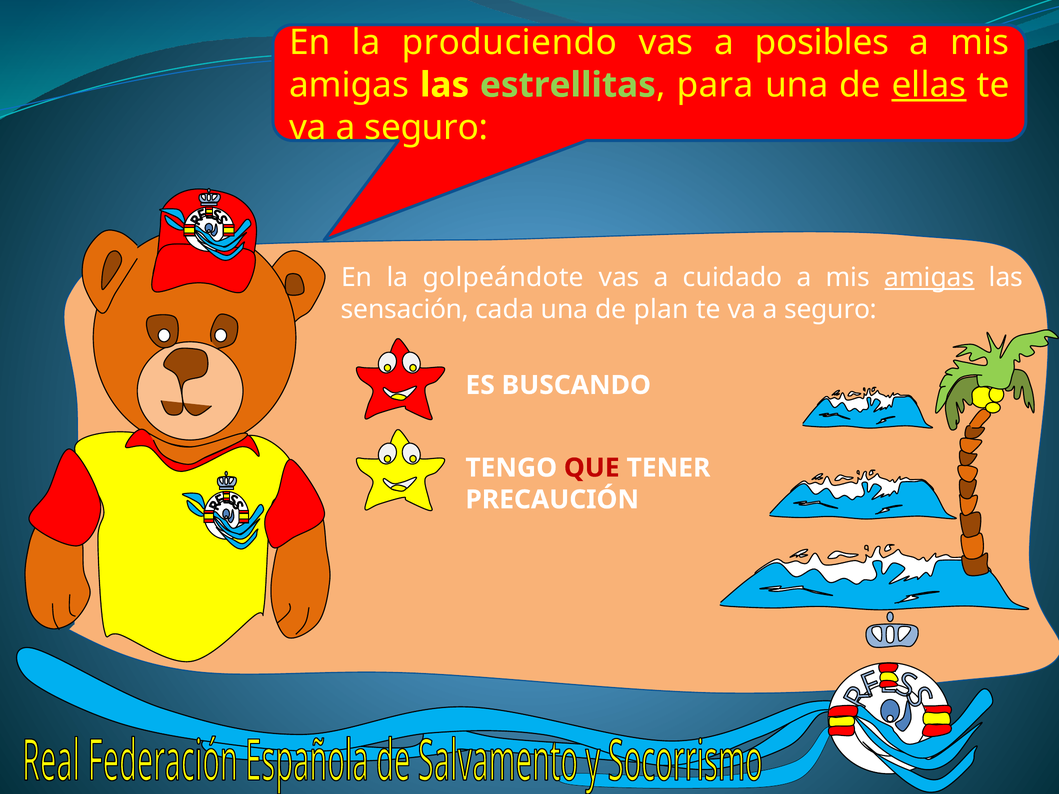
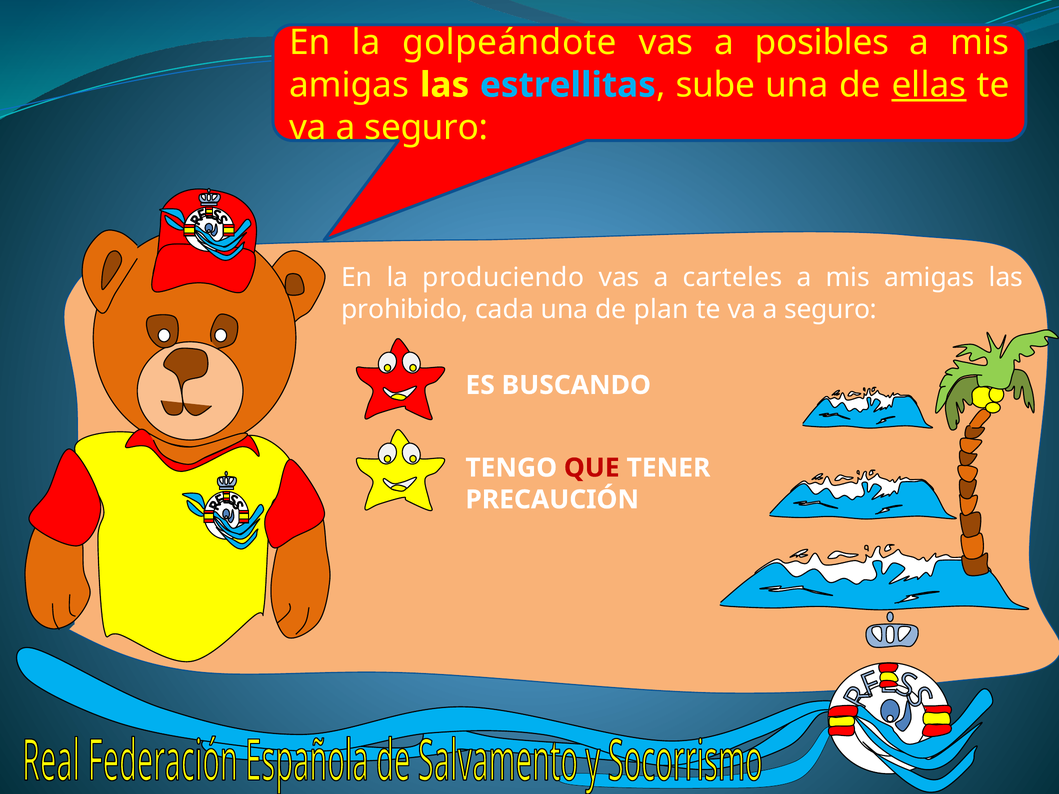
produciendo: produciendo -> golpeándote
estrellitas colour: light green -> light blue
para: para -> sube
golpeándote: golpeándote -> produciendo
cuidado: cuidado -> carteles
amigas at (929, 278) underline: present -> none
sensación: sensación -> prohibido
